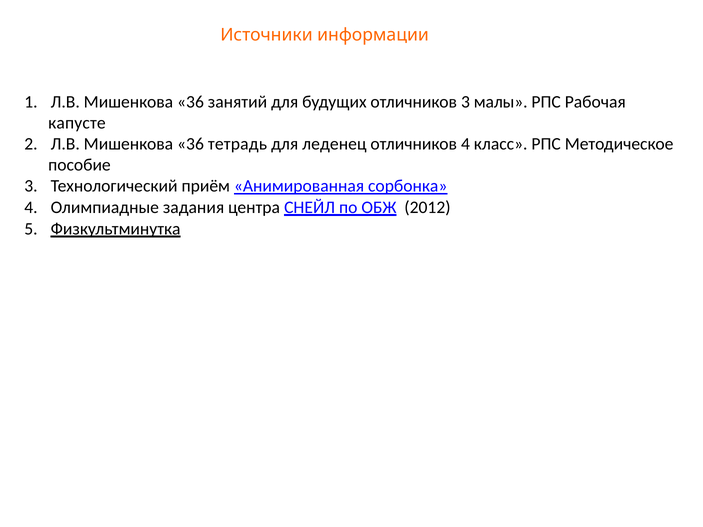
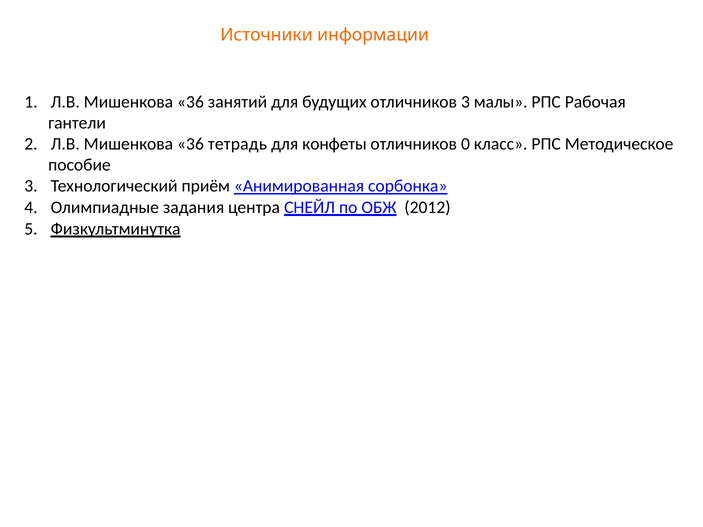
капусте: капусте -> гантели
леденец: леденец -> конфеты
отличников 4: 4 -> 0
